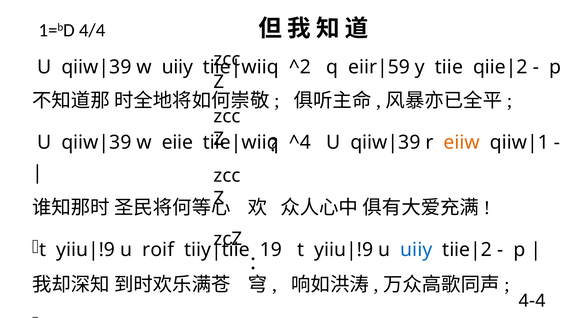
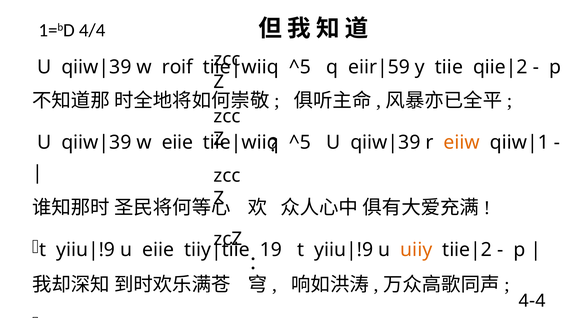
w uiiy: uiiy -> roif
^2 at (300, 67): ^2 -> ^5
^4 at (300, 142): ^4 -> ^5
u roif: roif -> eiie
uiiy at (416, 250) colour: blue -> orange
